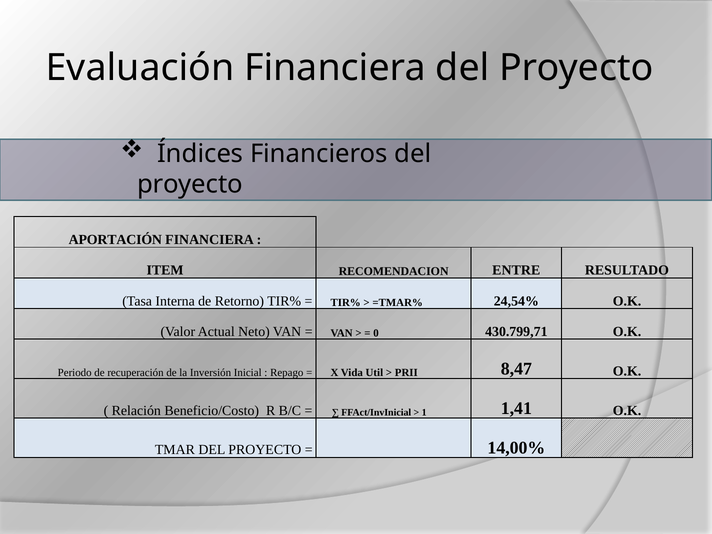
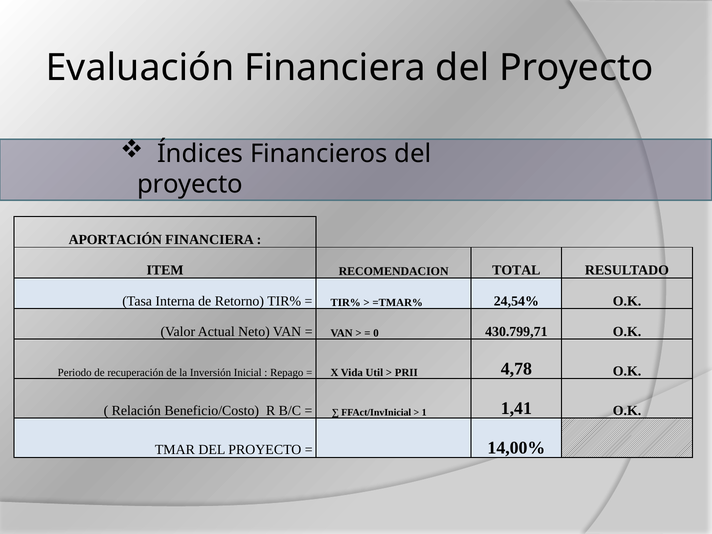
ENTRE: ENTRE -> TOTAL
8,47: 8,47 -> 4,78
